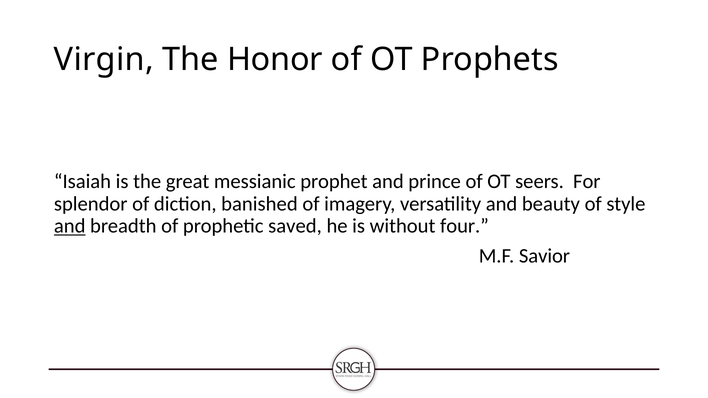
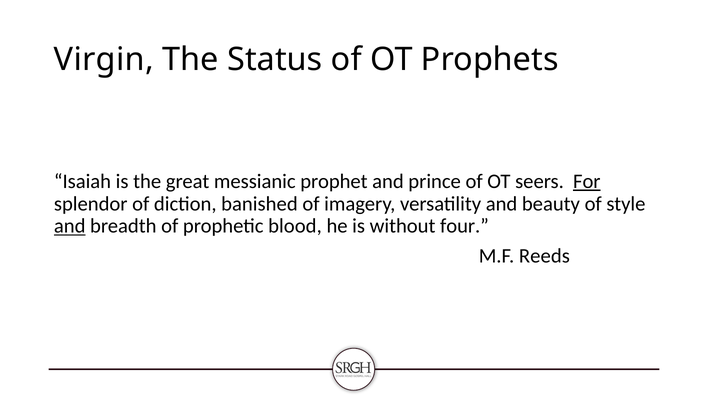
Honor: Honor -> Status
For underline: none -> present
saved: saved -> blood
Savior: Savior -> Reeds
